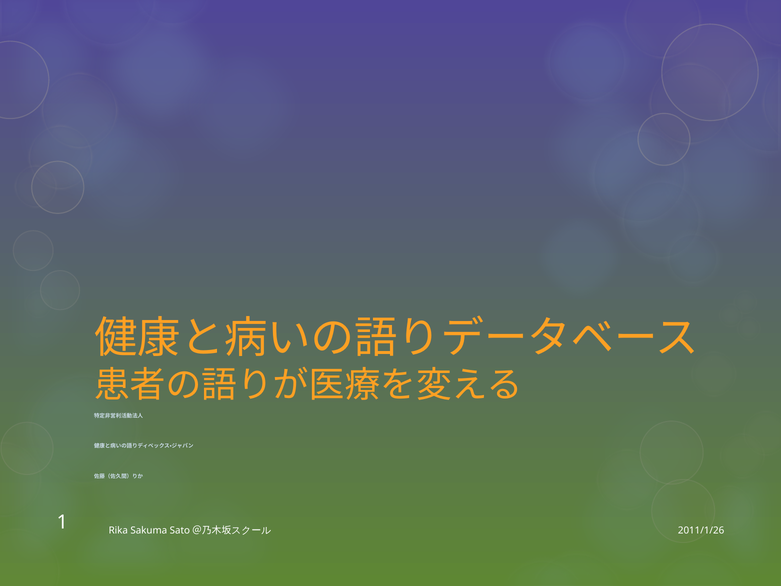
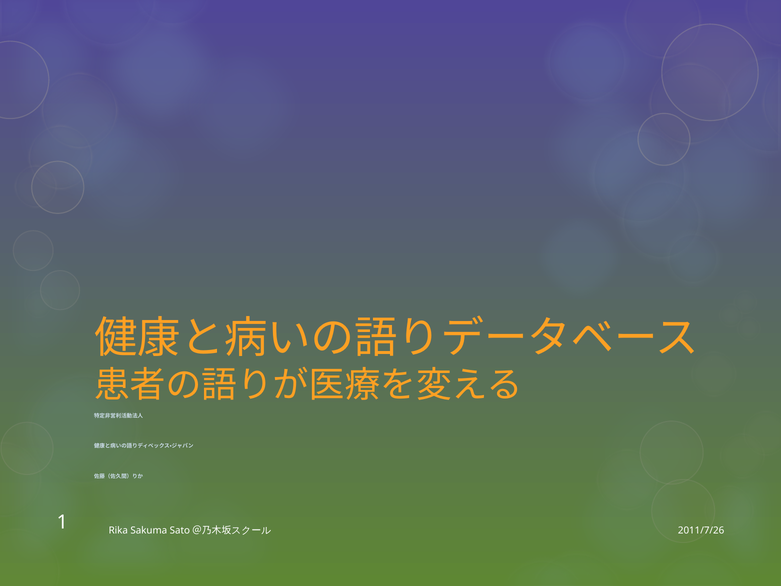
2011/1/26: 2011/1/26 -> 2011/7/26
